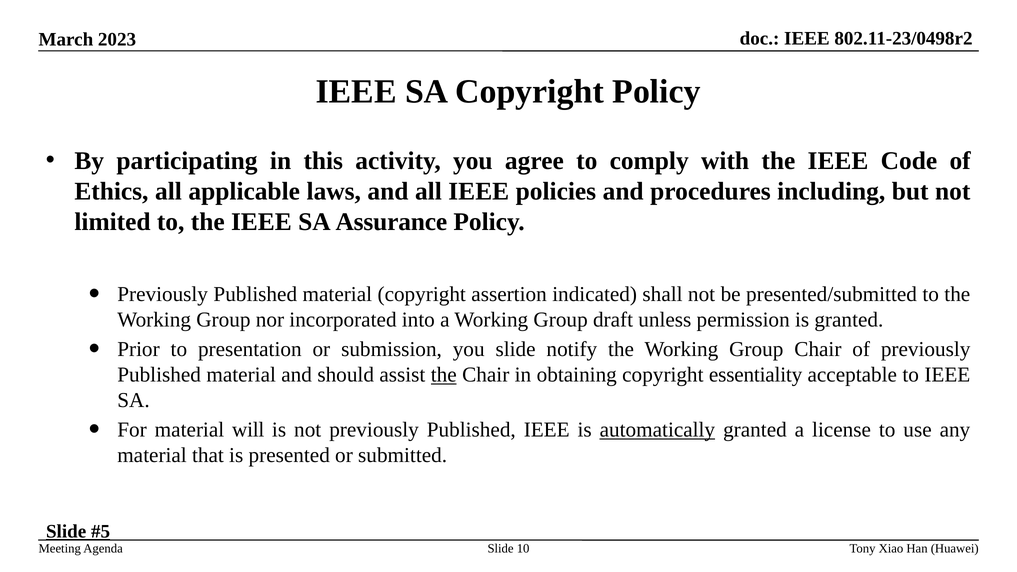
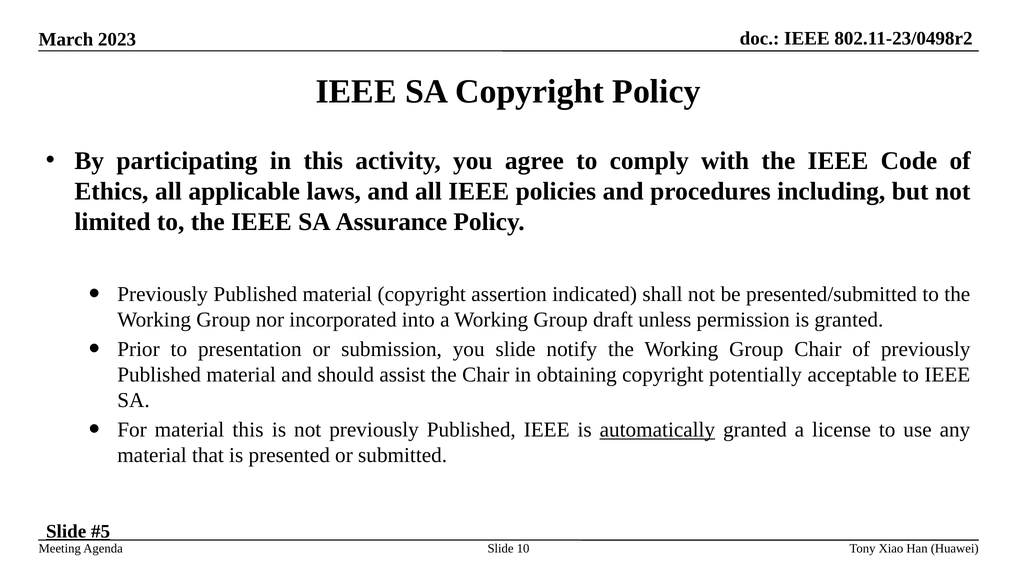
the at (444, 375) underline: present -> none
essentiality: essentiality -> potentially
material will: will -> this
